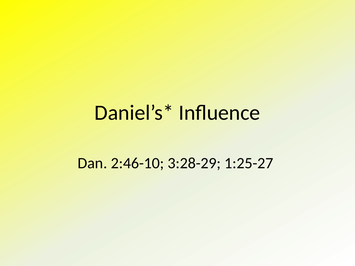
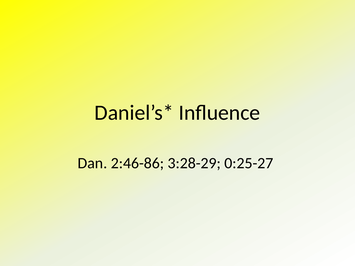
2:46-10: 2:46-10 -> 2:46-86
1:25-27: 1:25-27 -> 0:25-27
